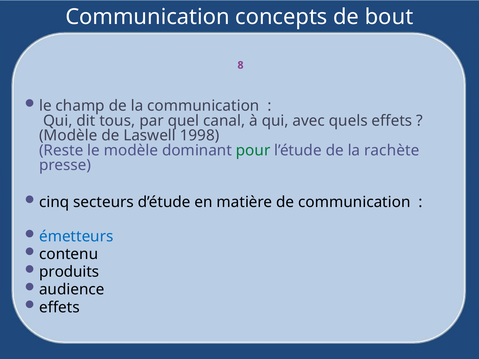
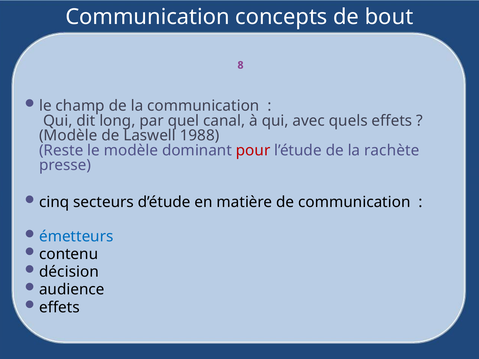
tous: tous -> long
1998: 1998 -> 1988
pour colour: green -> red
produits: produits -> décision
